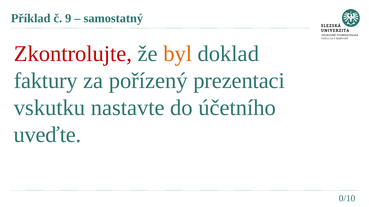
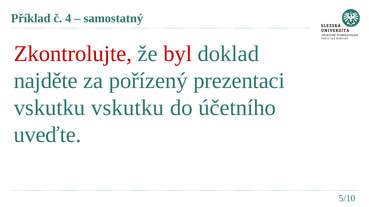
9: 9 -> 4
byl colour: orange -> red
faktury: faktury -> najděte
vskutku nastavte: nastavte -> vskutku
0/10: 0/10 -> 5/10
